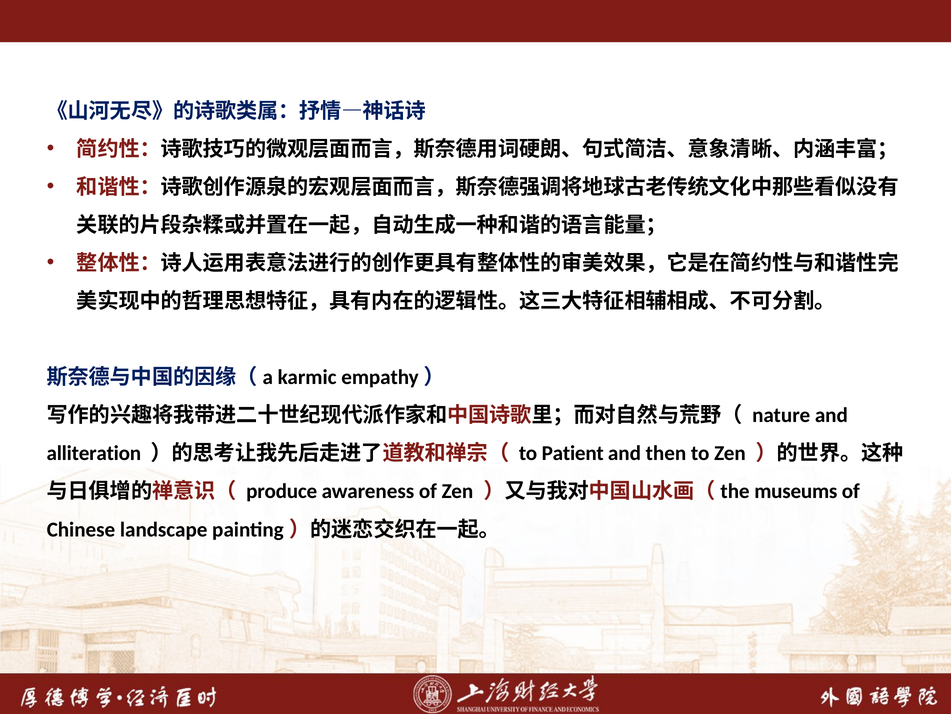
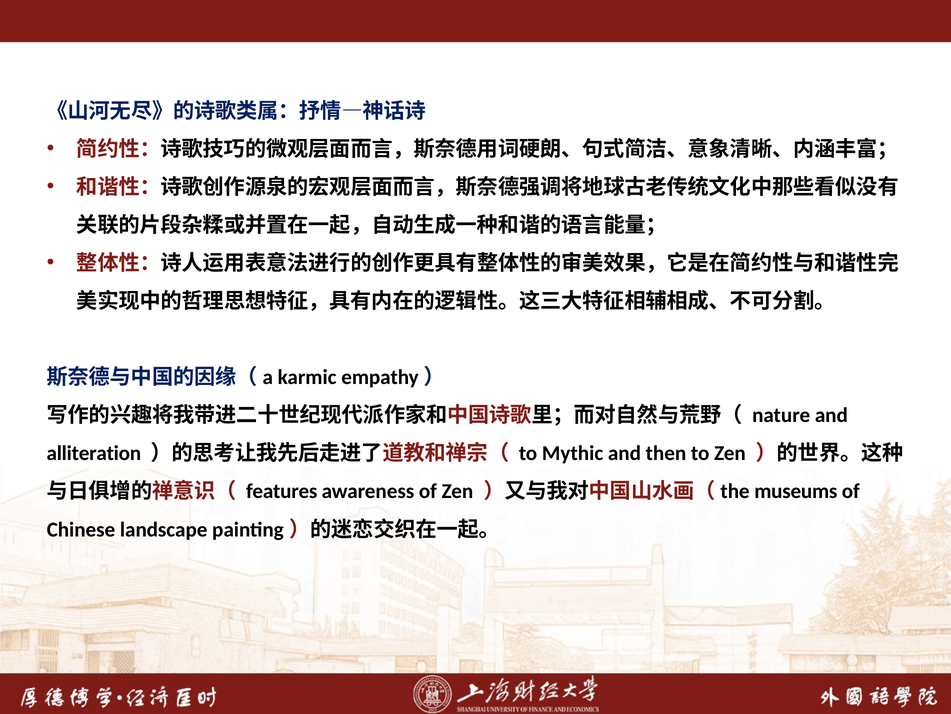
Patient: Patient -> Mythic
produce: produce -> features
